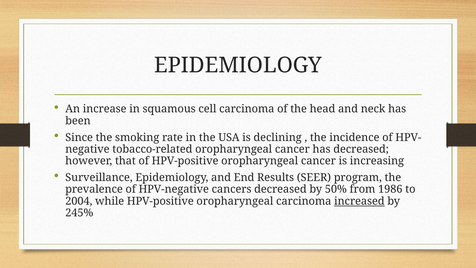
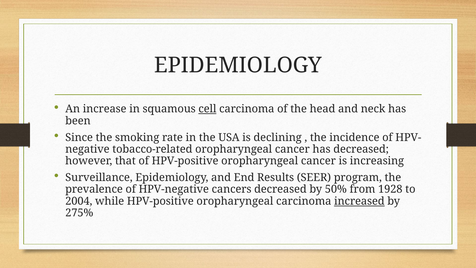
cell underline: none -> present
1986: 1986 -> 1928
245%: 245% -> 275%
